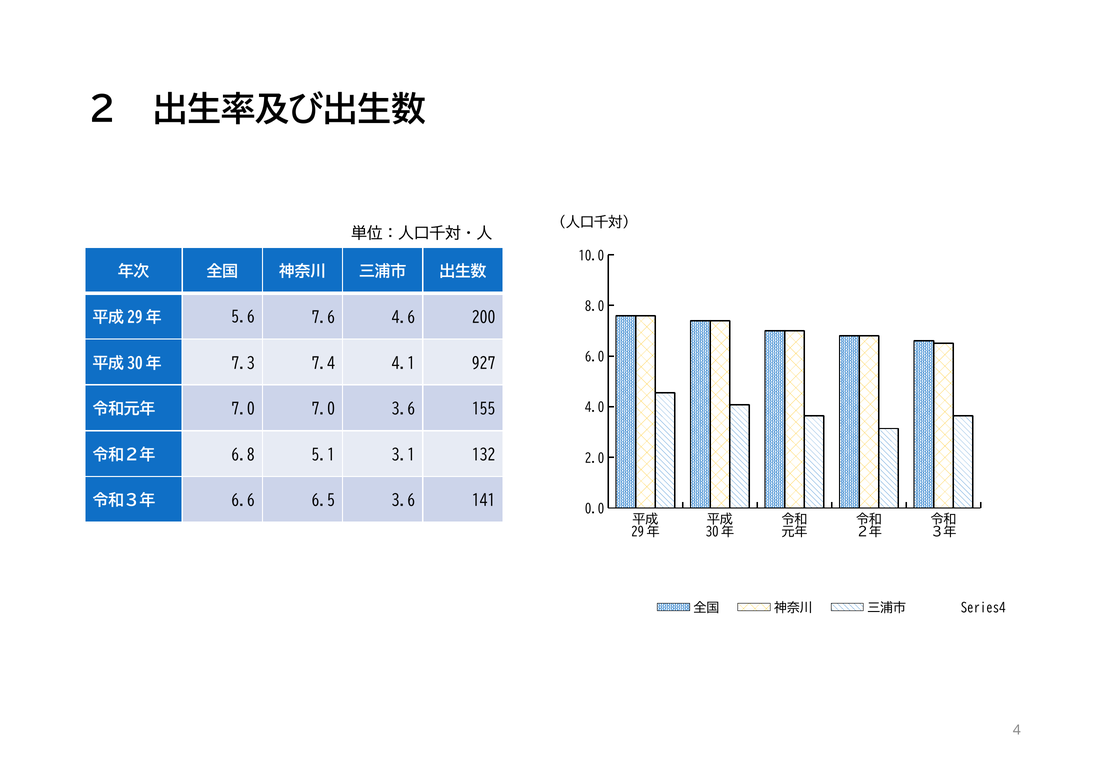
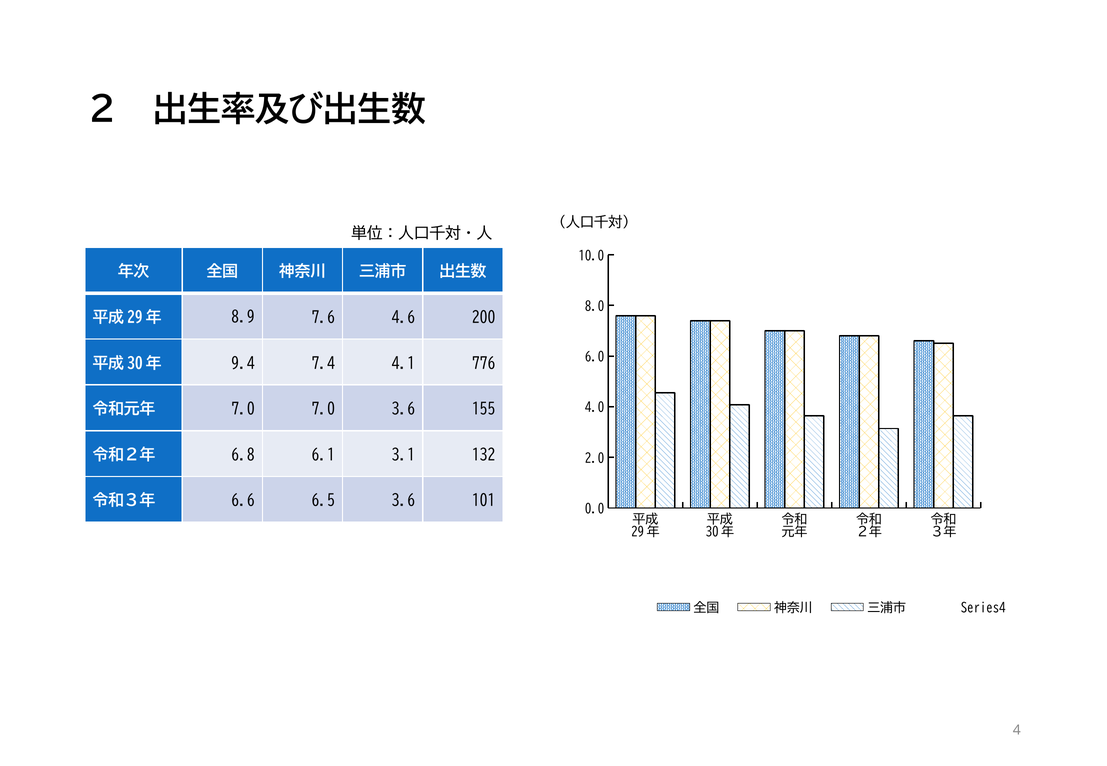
5.6: 5.6 -> 8.9
7.3: 7.3 -> 9.4
927: 927 -> 776
5.1: 5.1 -> 6.1
141: 141 -> 101
